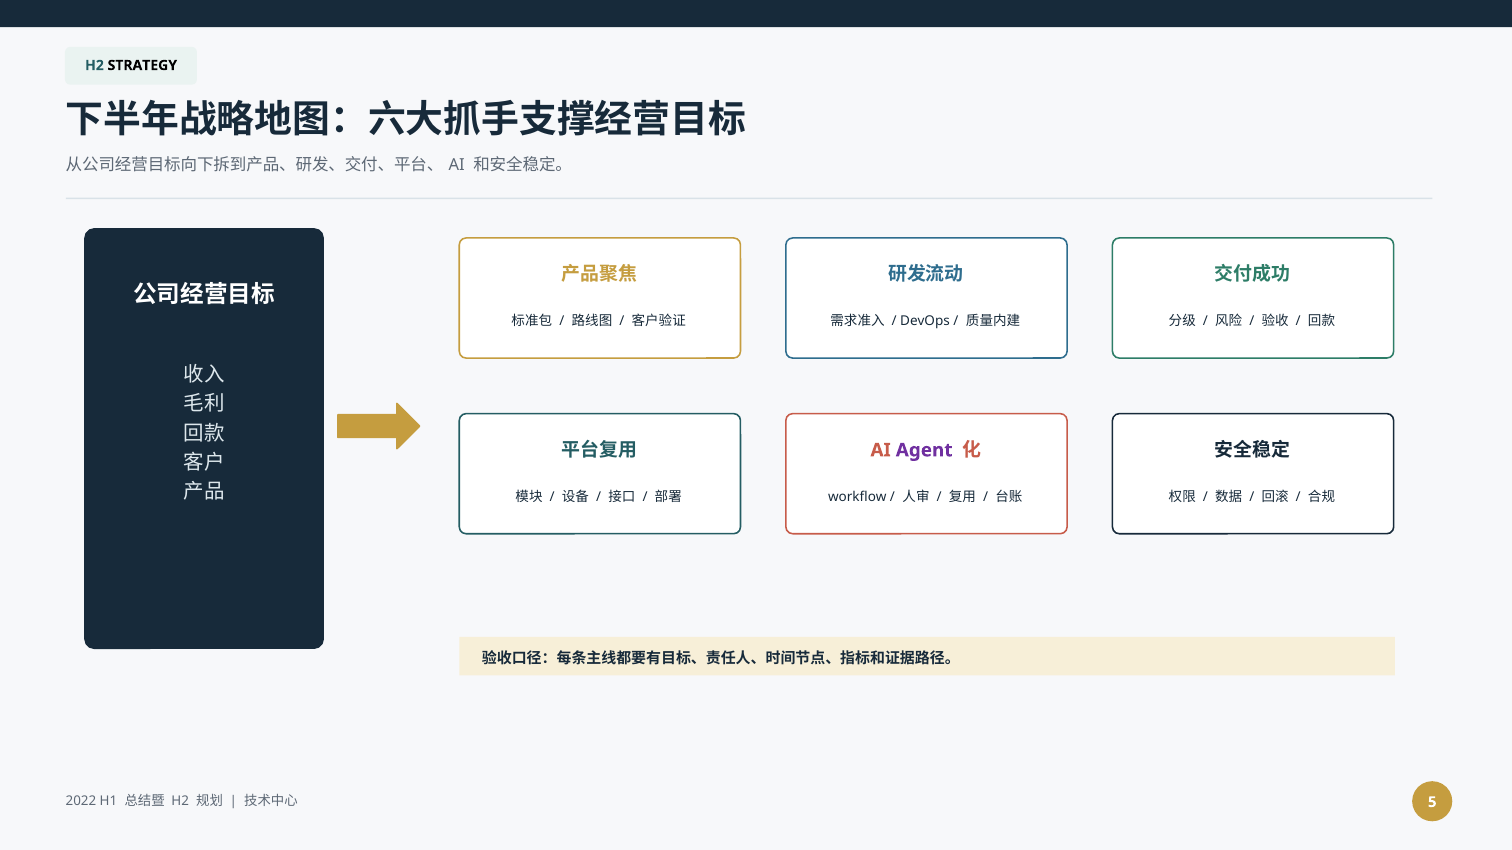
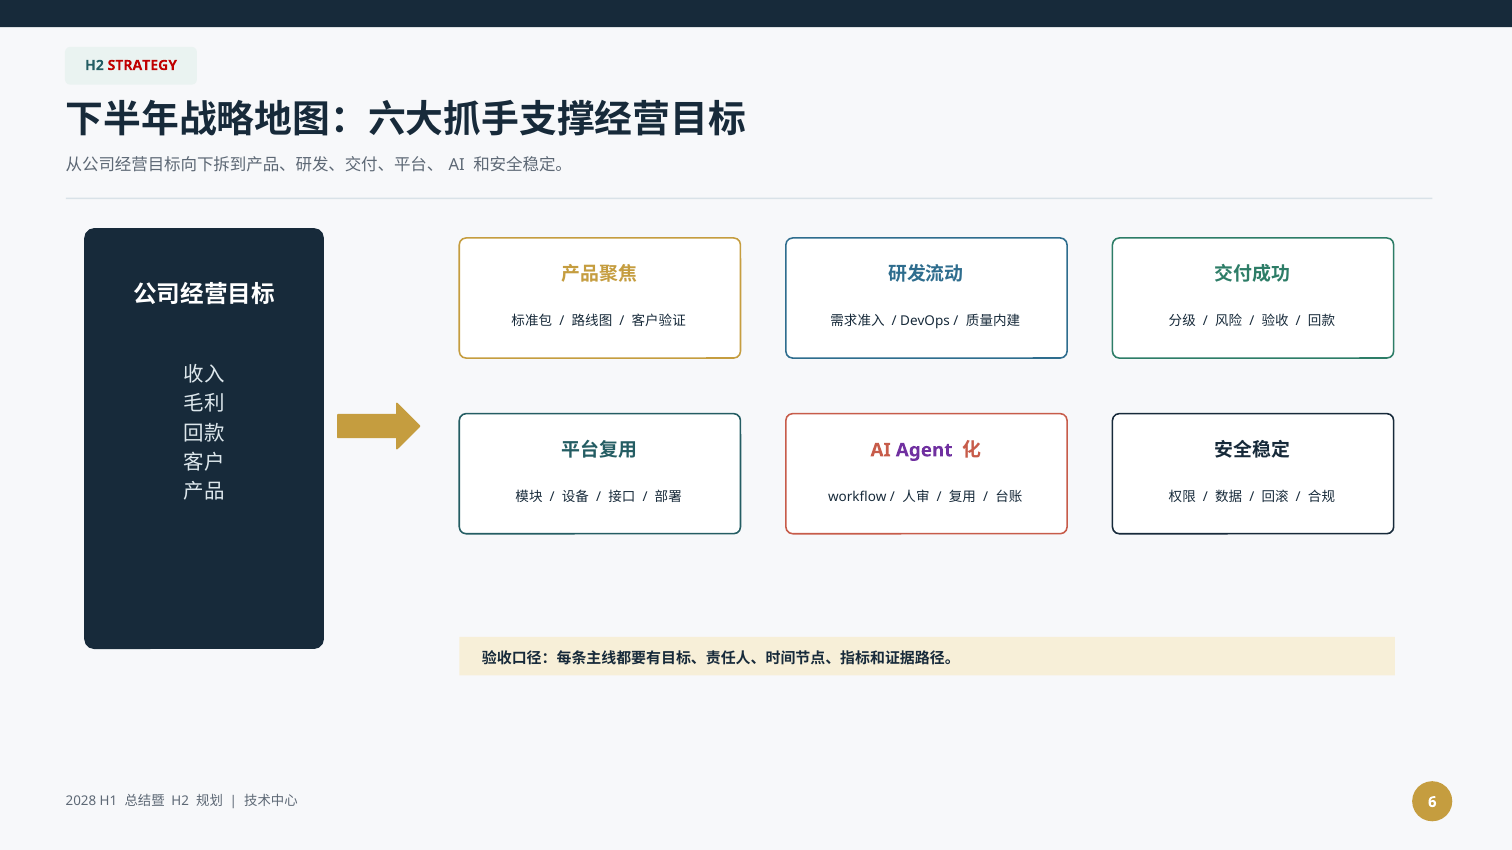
STRATEGY colour: black -> red
2022: 2022 -> 2028
5: 5 -> 6
